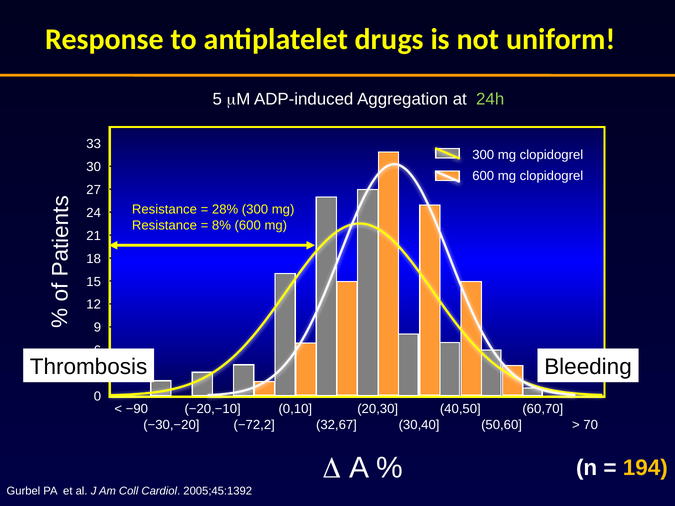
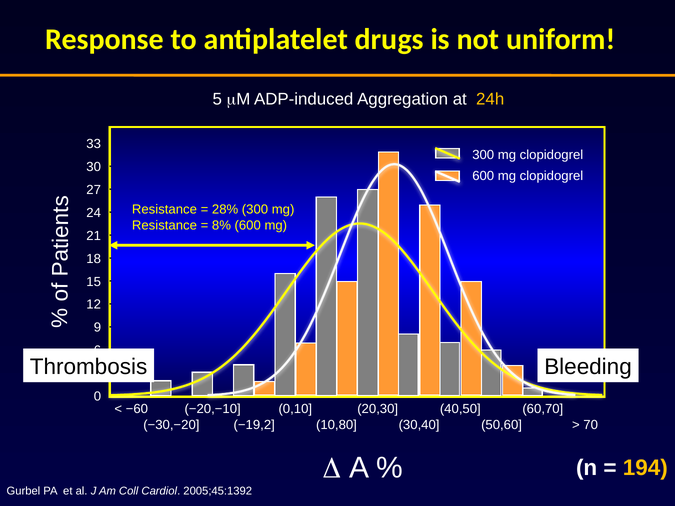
24h colour: light green -> yellow
−90: −90 -> −60
−72,2: −72,2 -> −19,2
32,67: 32,67 -> 10,80
